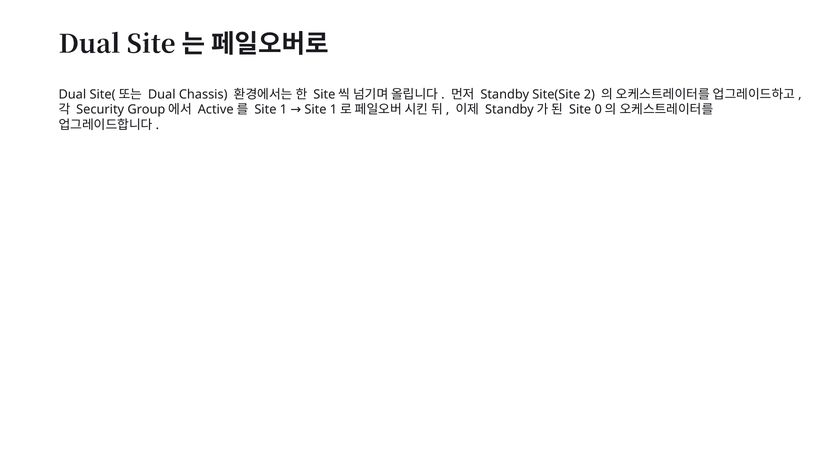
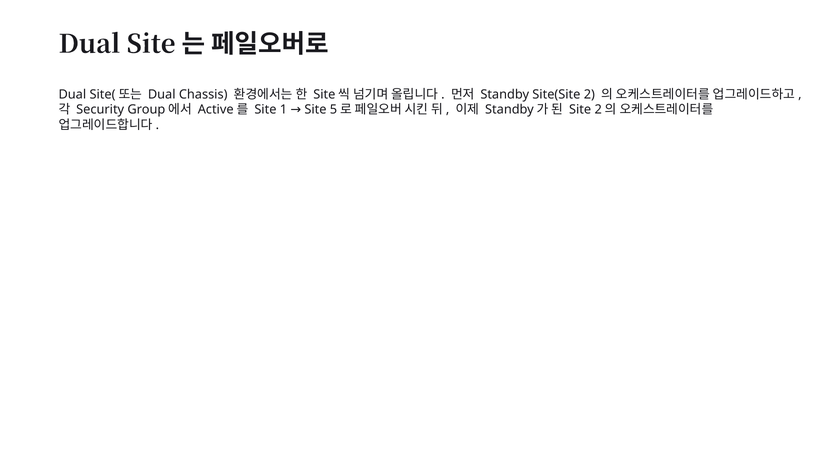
Site 0: 0 -> 2
1 Site 1: 1 -> 5
